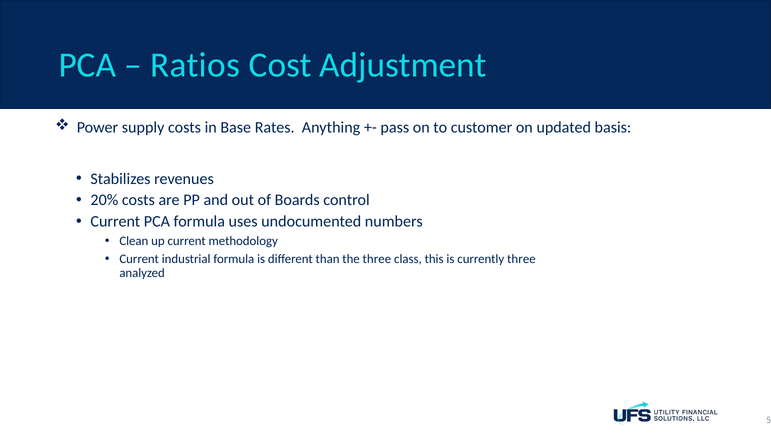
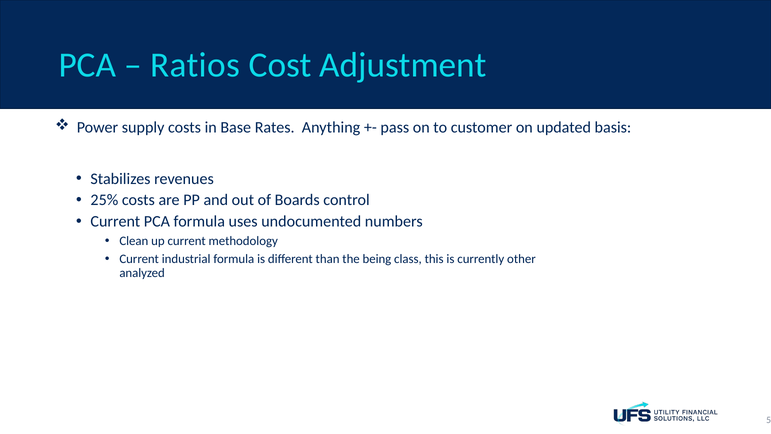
20%: 20% -> 25%
the three: three -> being
currently three: three -> other
